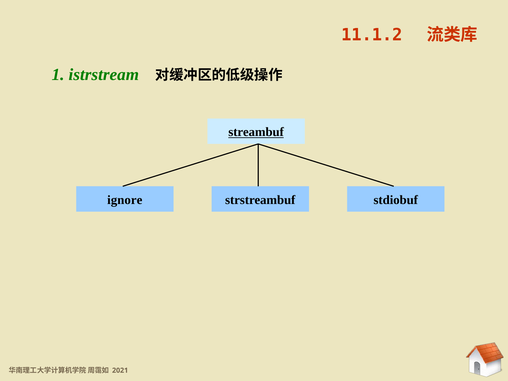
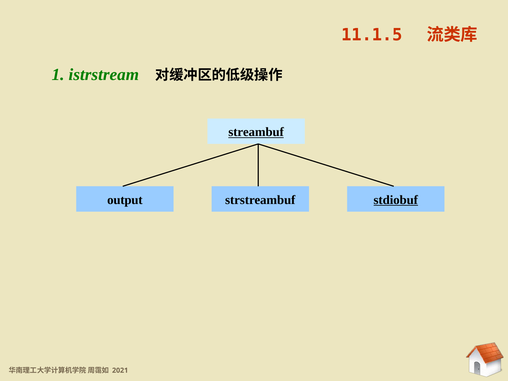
11.1.2: 11.1.2 -> 11.1.5
ignore: ignore -> output
stdiobuf underline: none -> present
